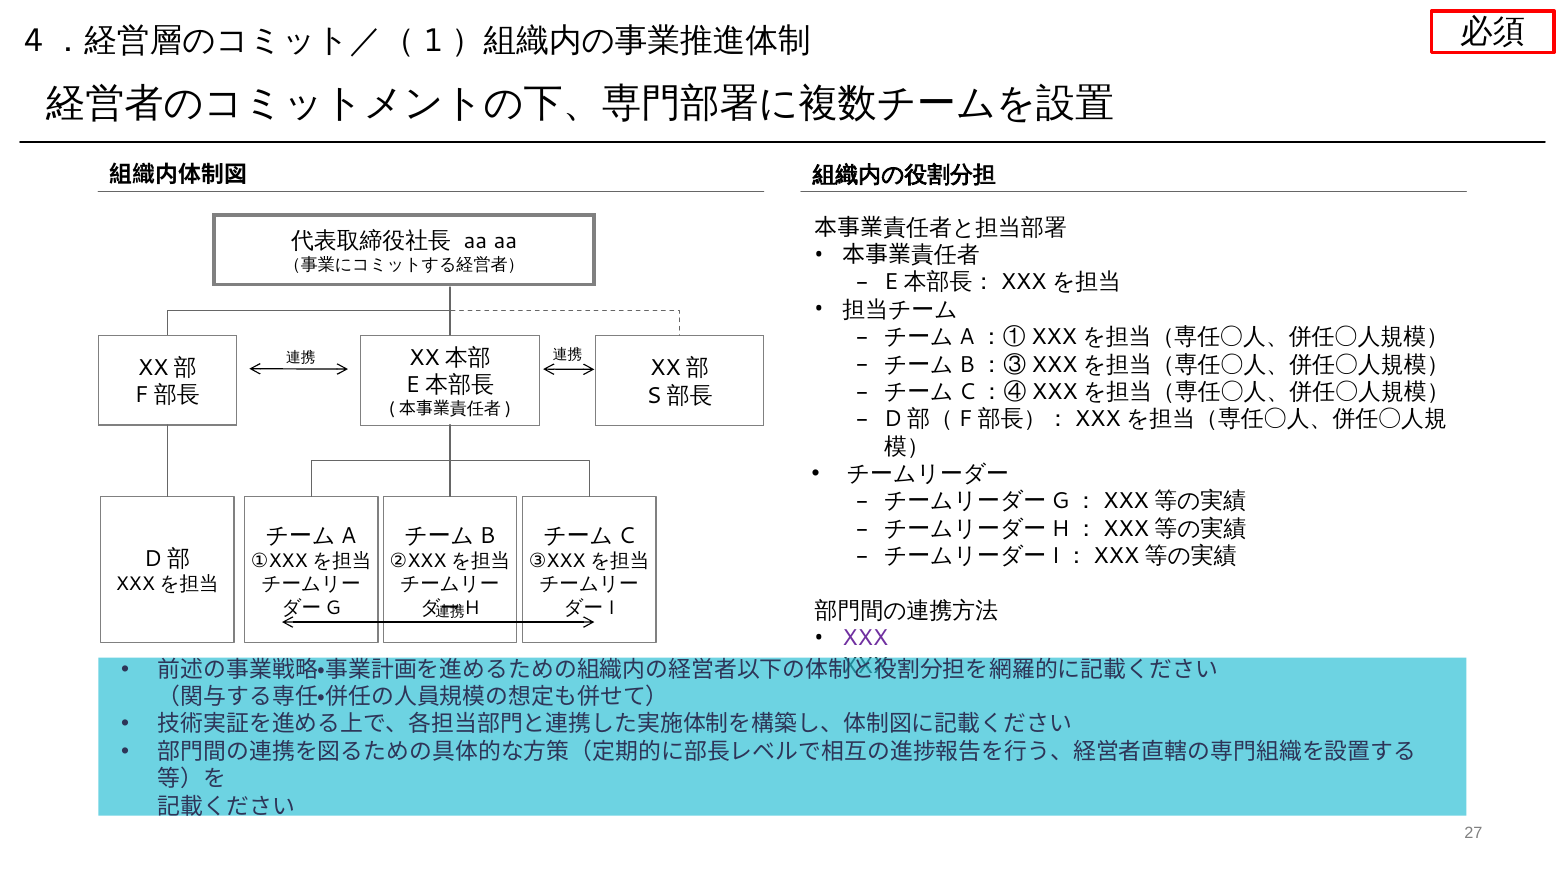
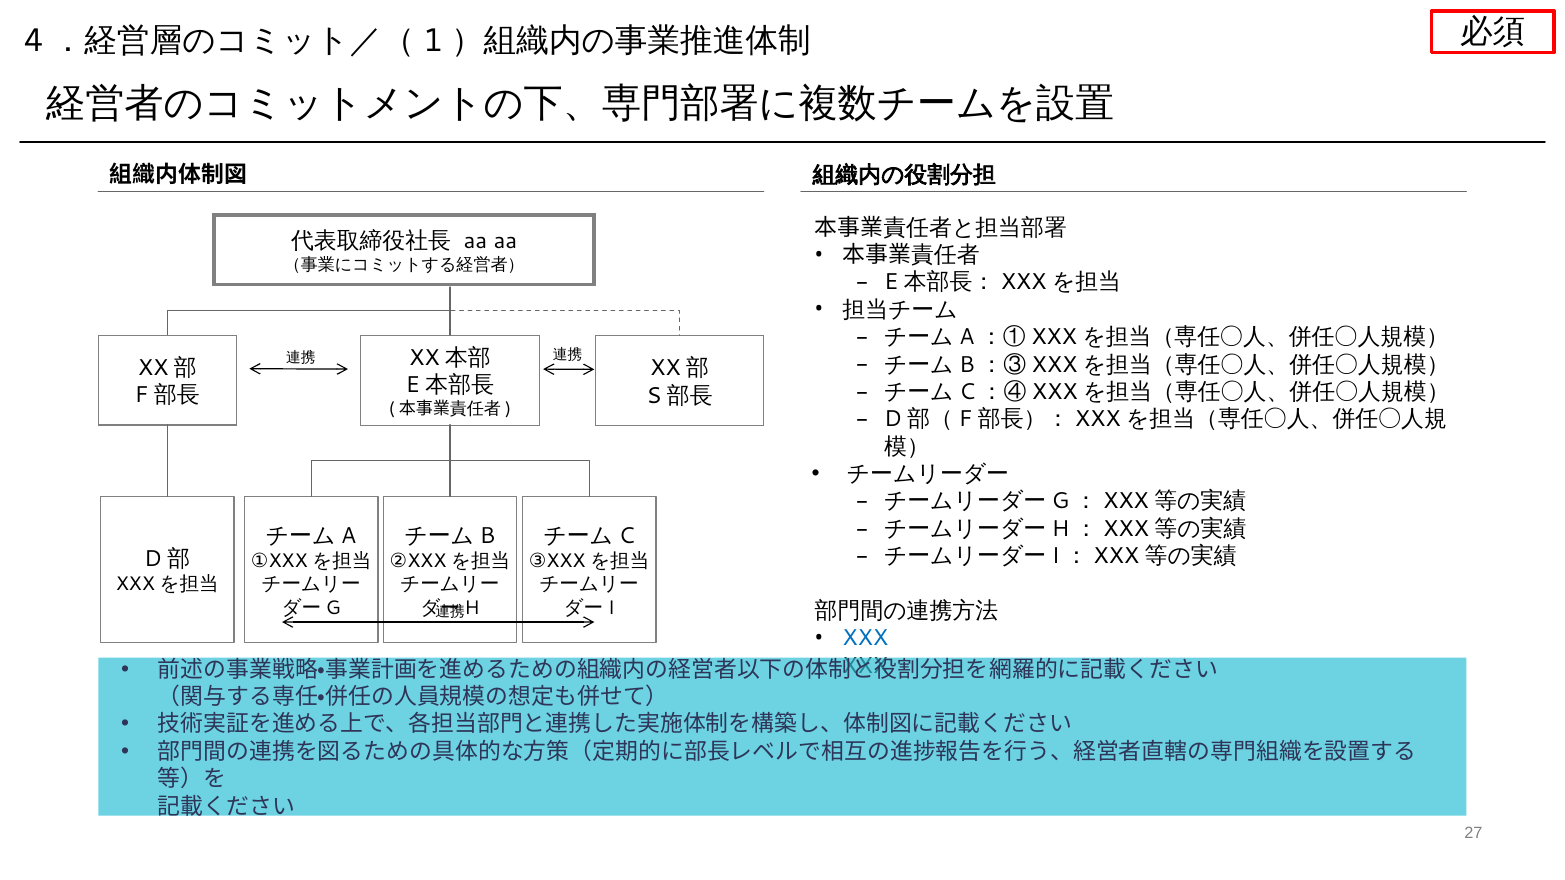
XXX at (865, 639) colour: purple -> blue
